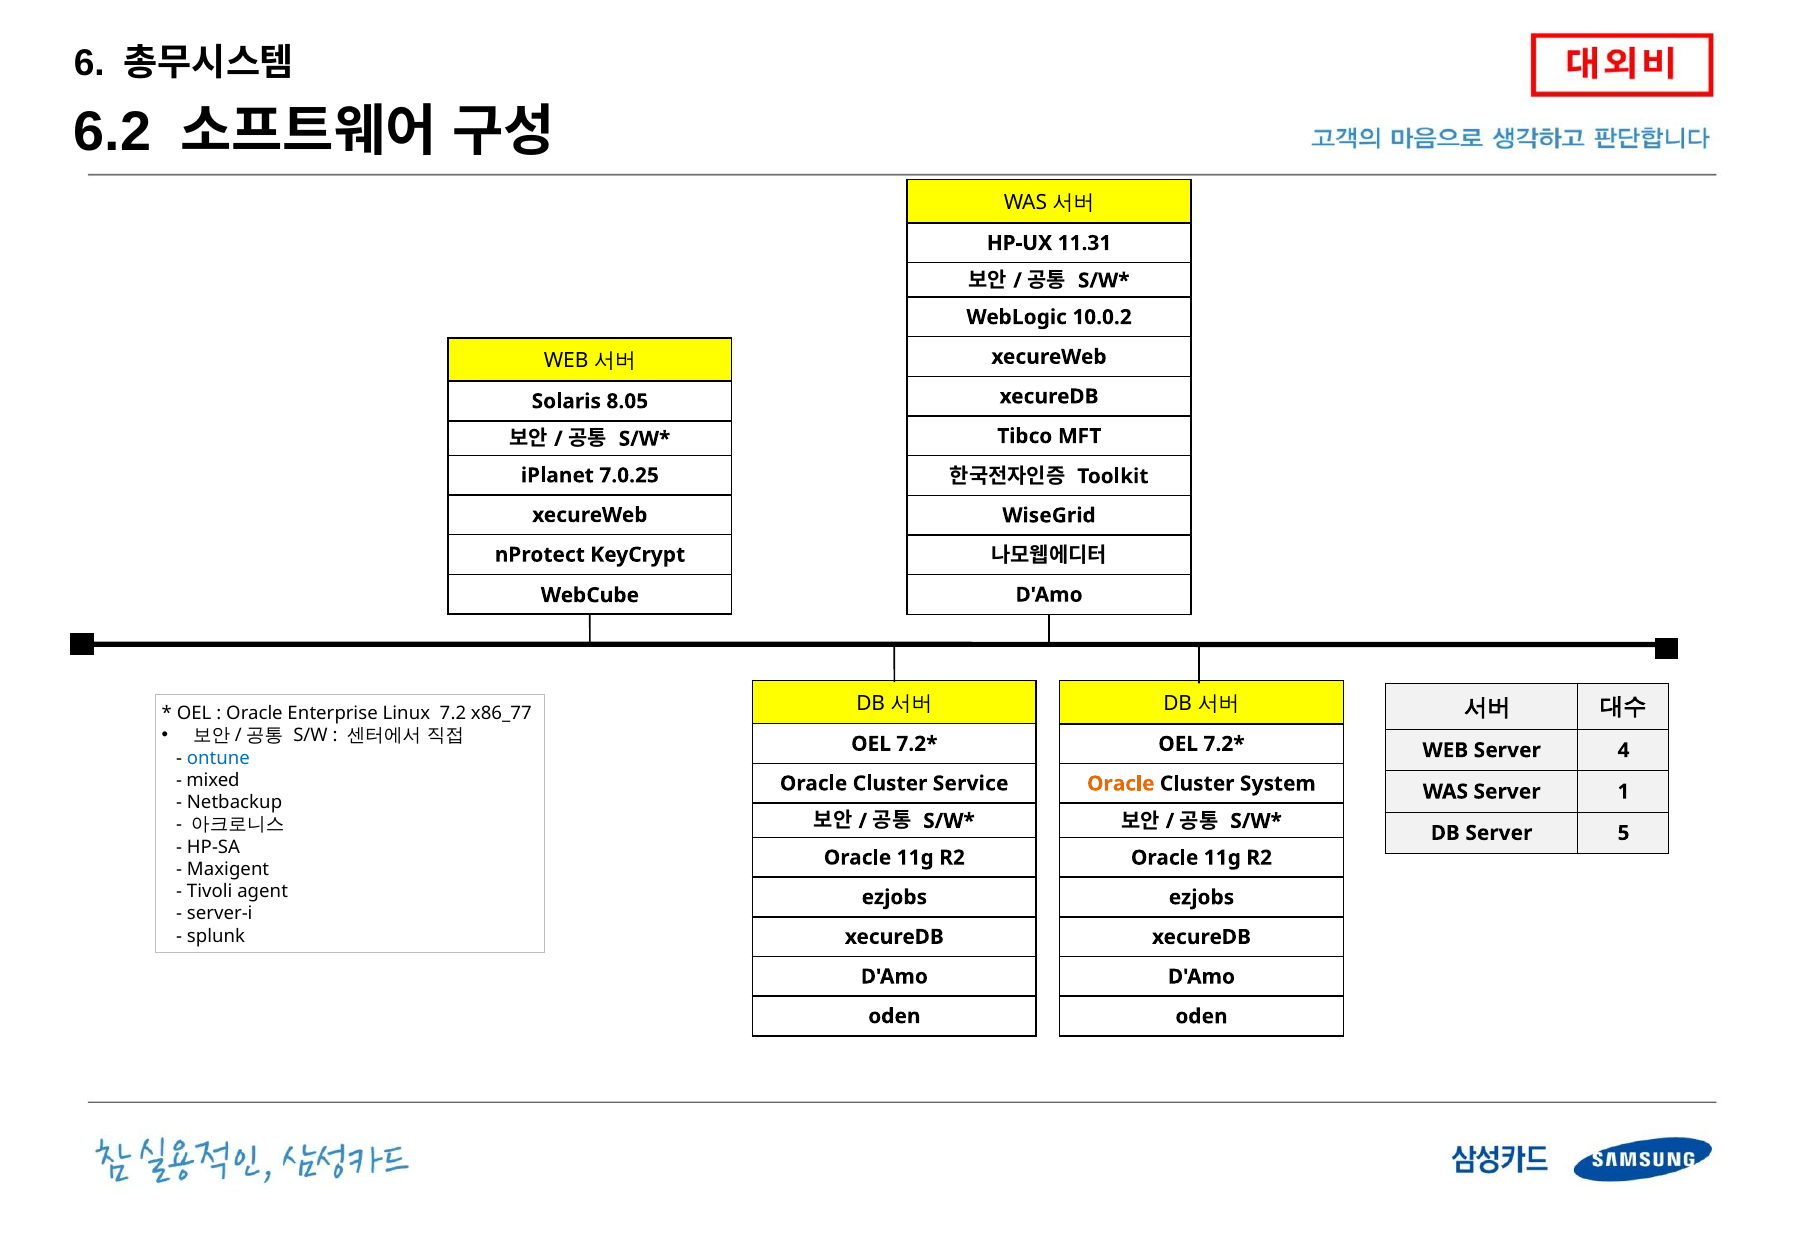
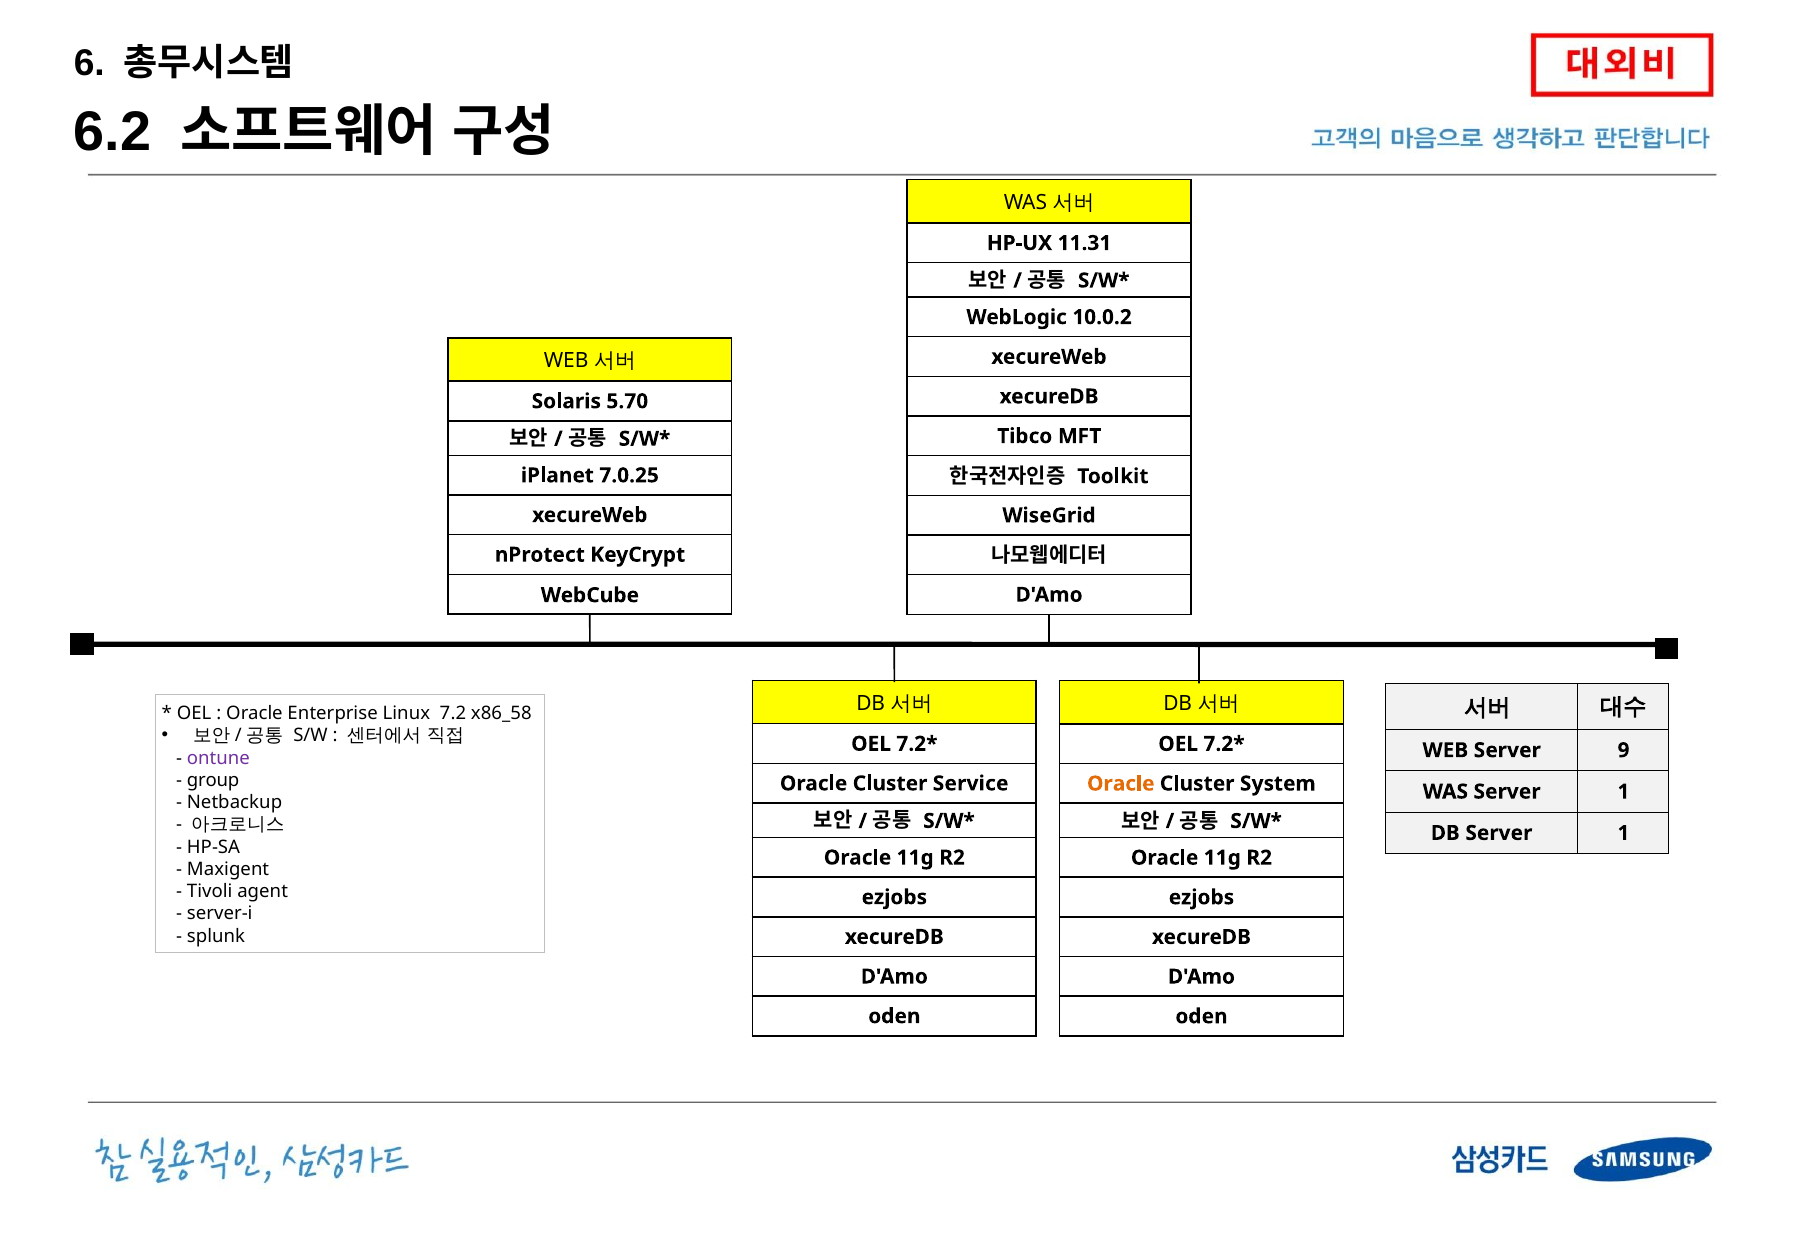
8.05: 8.05 -> 5.70
x86_77: x86_77 -> x86_58
4: 4 -> 9
ontune colour: blue -> purple
mixed: mixed -> group
DB Server 5: 5 -> 1
